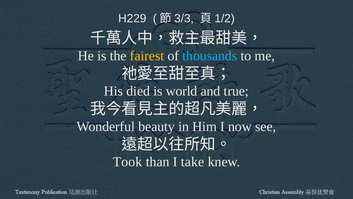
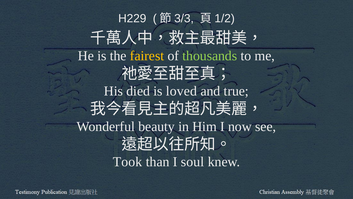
thousands colour: light blue -> light green
world: world -> loved
take: take -> soul
